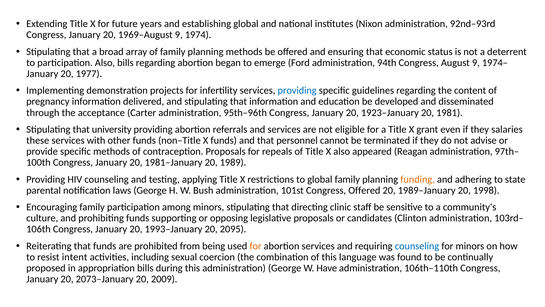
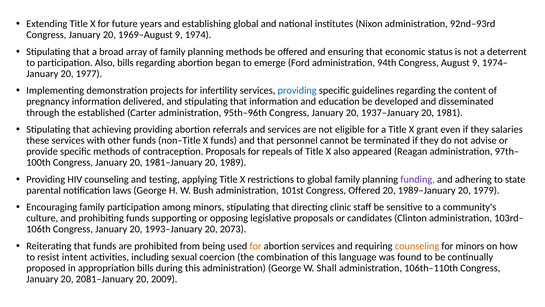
acceptance: acceptance -> established
1923–January: 1923–January -> 1937–January
university: university -> achieving
funding colour: orange -> purple
1998: 1998 -> 1979
2095: 2095 -> 2073
counseling at (417, 246) colour: blue -> orange
Have: Have -> Shall
2073–January: 2073–January -> 2081–January
